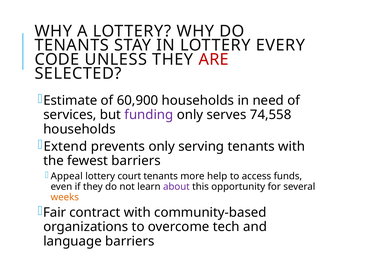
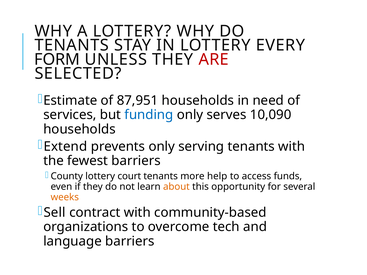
CODE: CODE -> FORM
60,900: 60,900 -> 87,951
funding colour: purple -> blue
74,558: 74,558 -> 10,090
Appeal: Appeal -> County
about colour: purple -> orange
Fair: Fair -> Sell
